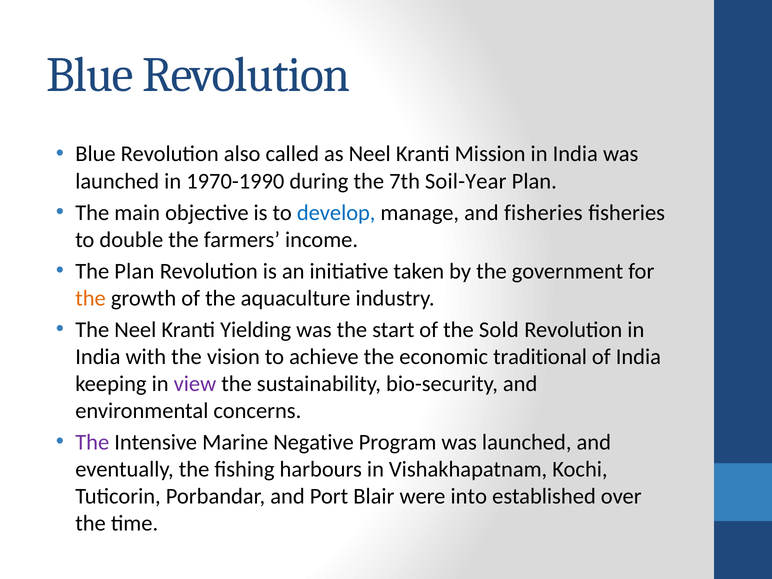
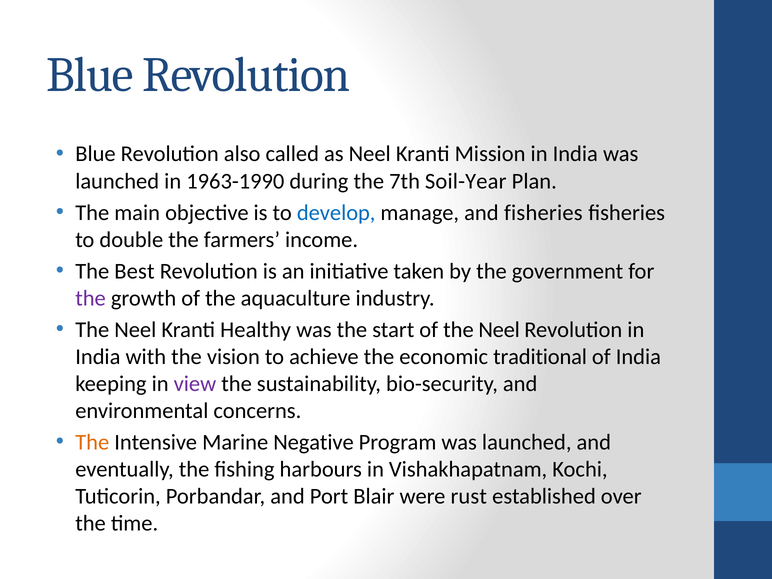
1970-1990: 1970-1990 -> 1963-1990
The Plan: Plan -> Best
the at (91, 298) colour: orange -> purple
Yielding: Yielding -> Healthy
of the Sold: Sold -> Neel
The at (92, 442) colour: purple -> orange
into: into -> rust
